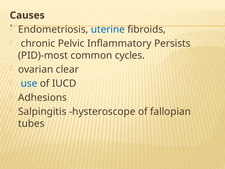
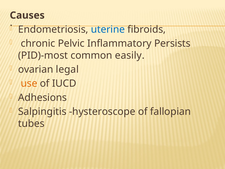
cycles: cycles -> easily
clear: clear -> legal
use colour: blue -> orange
